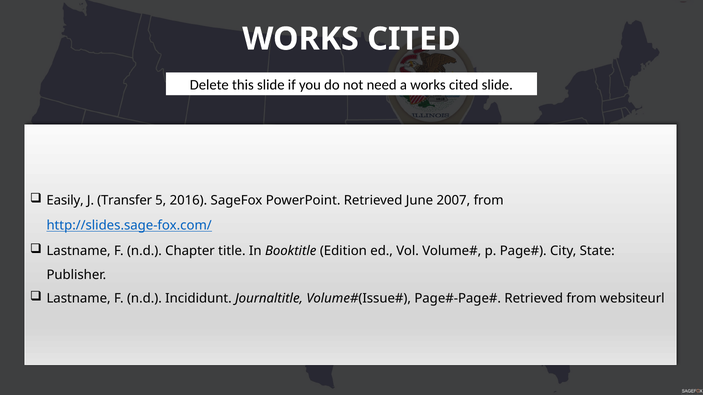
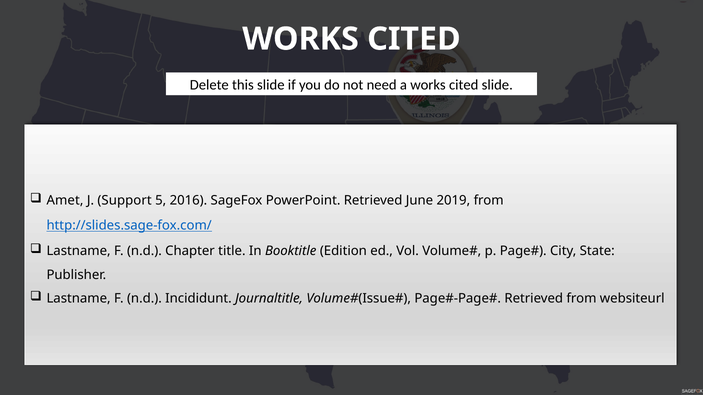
Easily: Easily -> Amet
Transfer: Transfer -> Support
2007: 2007 -> 2019
